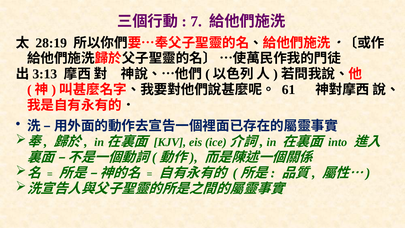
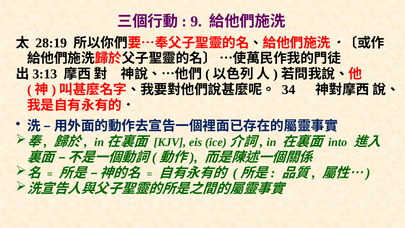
7: 7 -> 9
61: 61 -> 34
